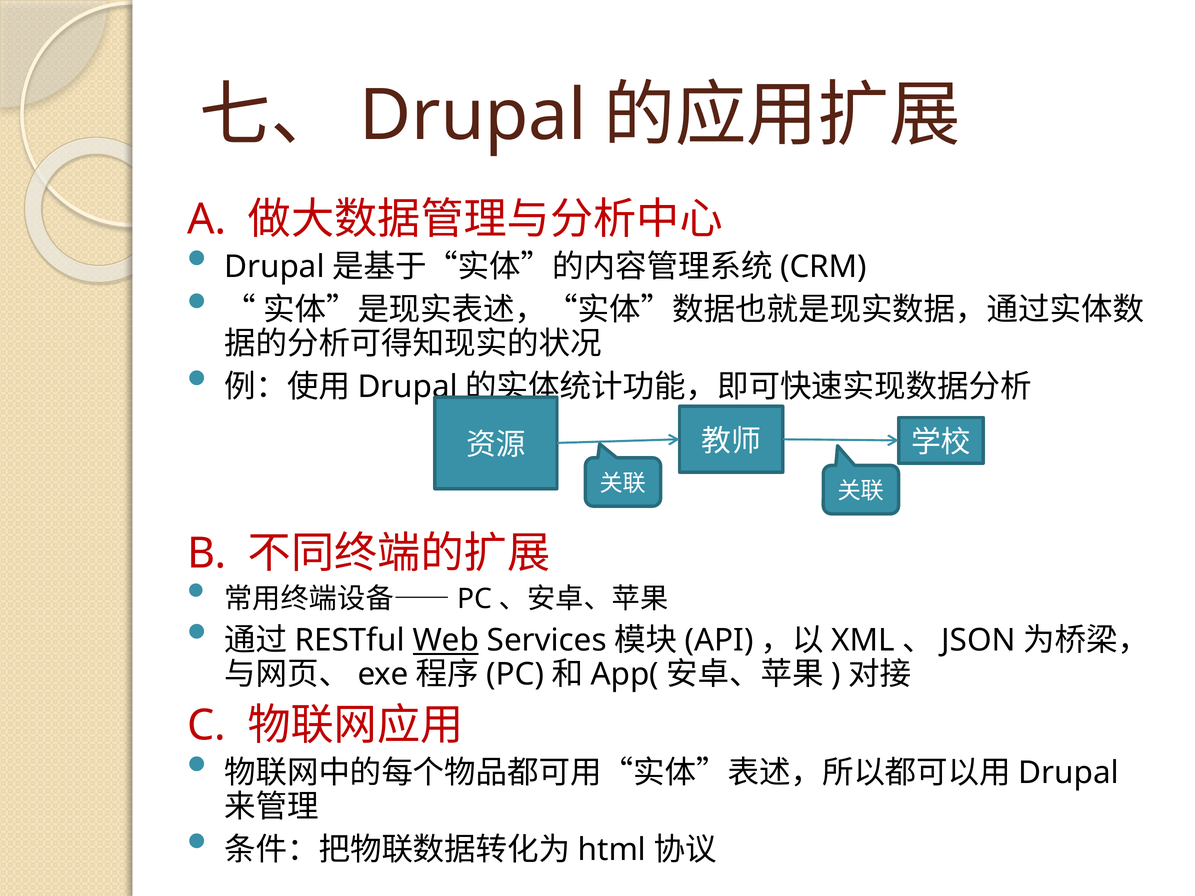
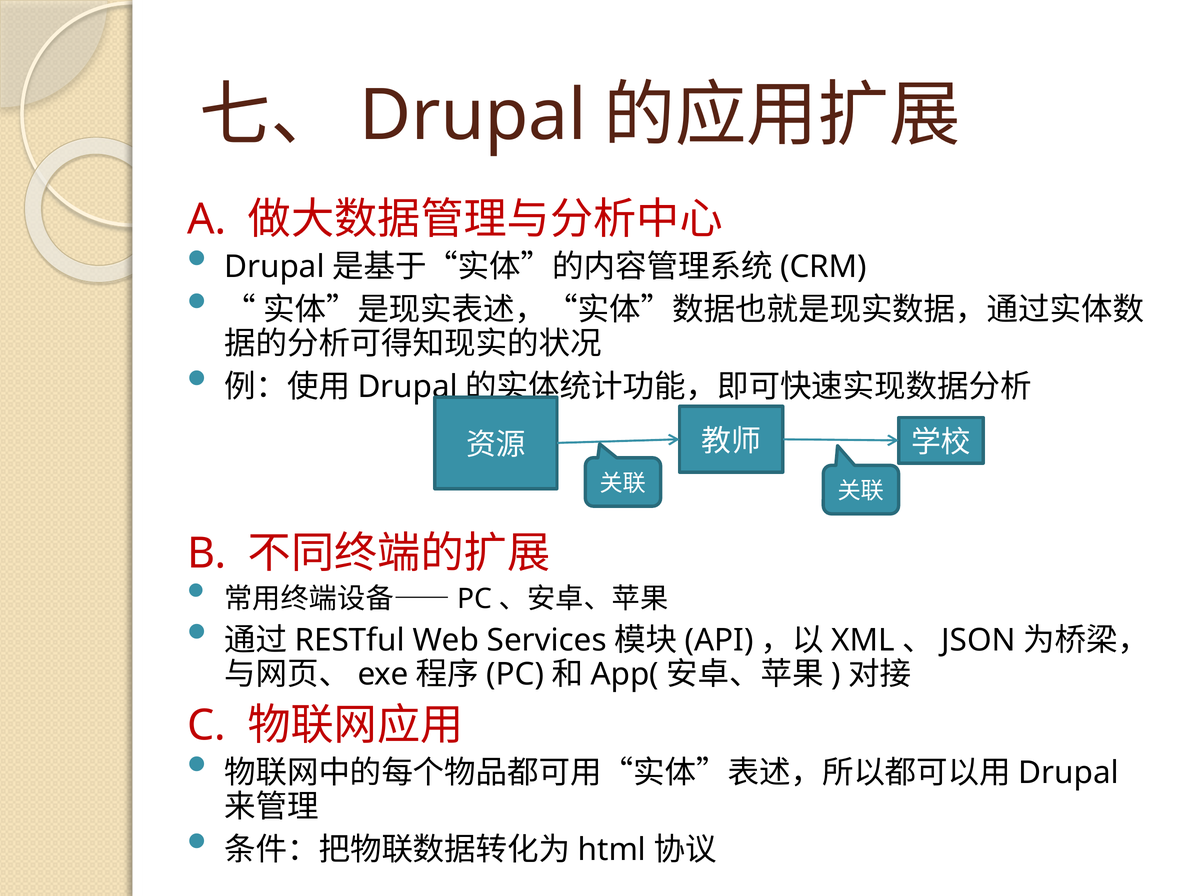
Web underline: present -> none
